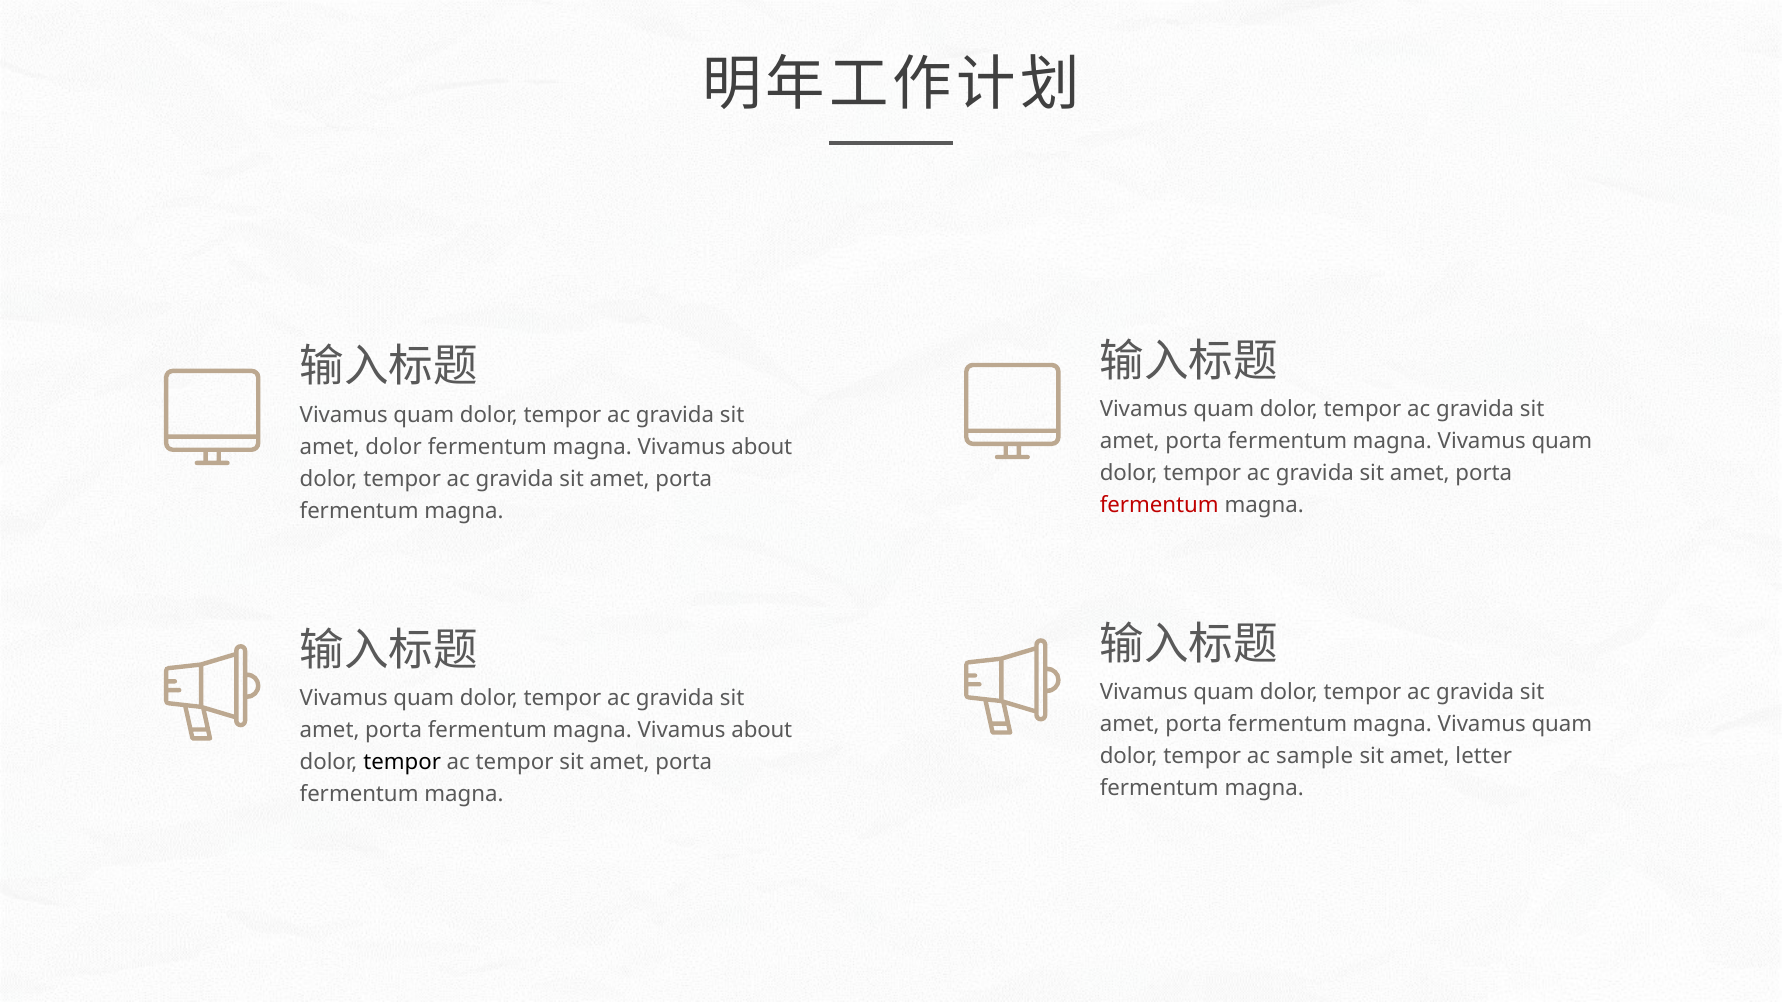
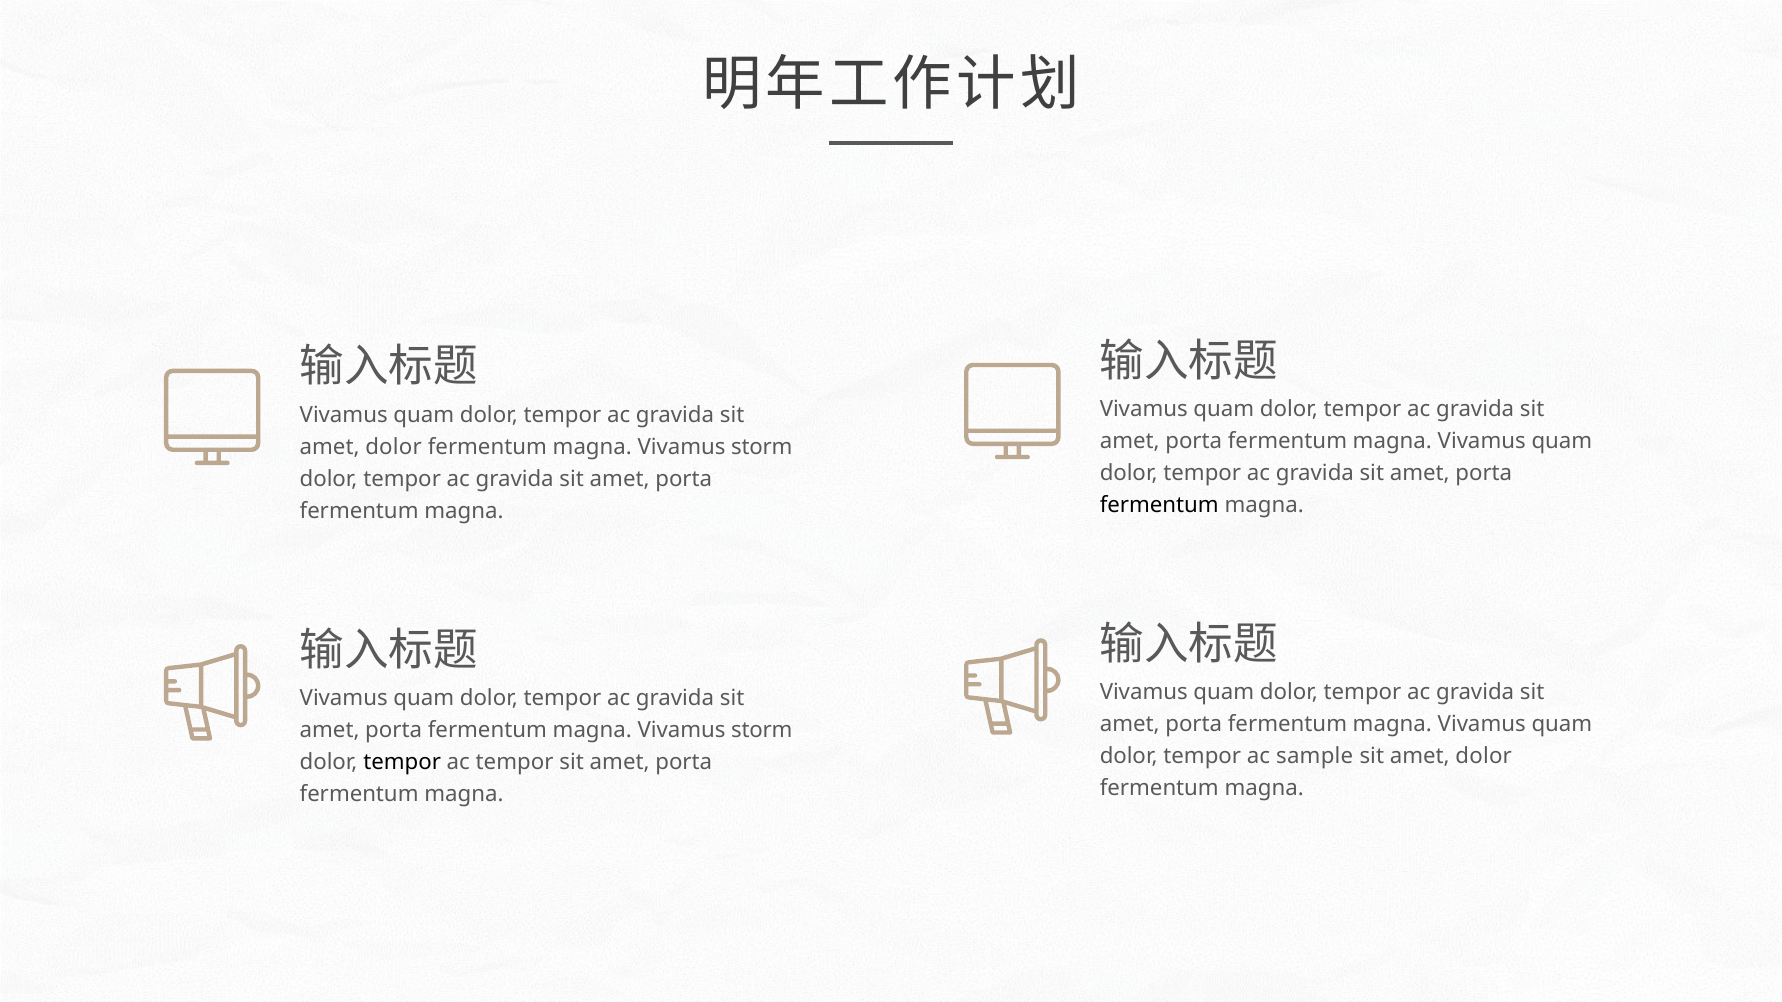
about at (762, 447): about -> storm
fermentum at (1159, 505) colour: red -> black
about at (762, 731): about -> storm
letter at (1484, 757): letter -> dolor
